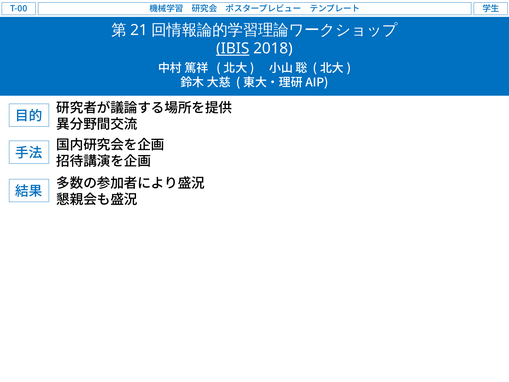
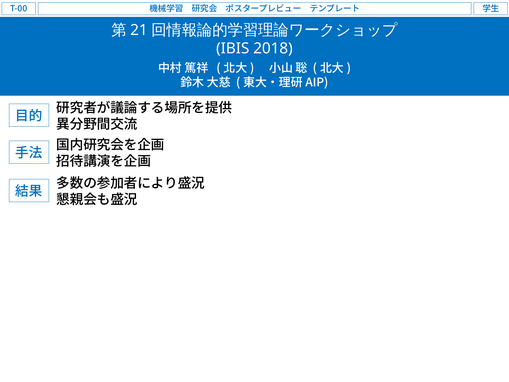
IBIS underline: present -> none
